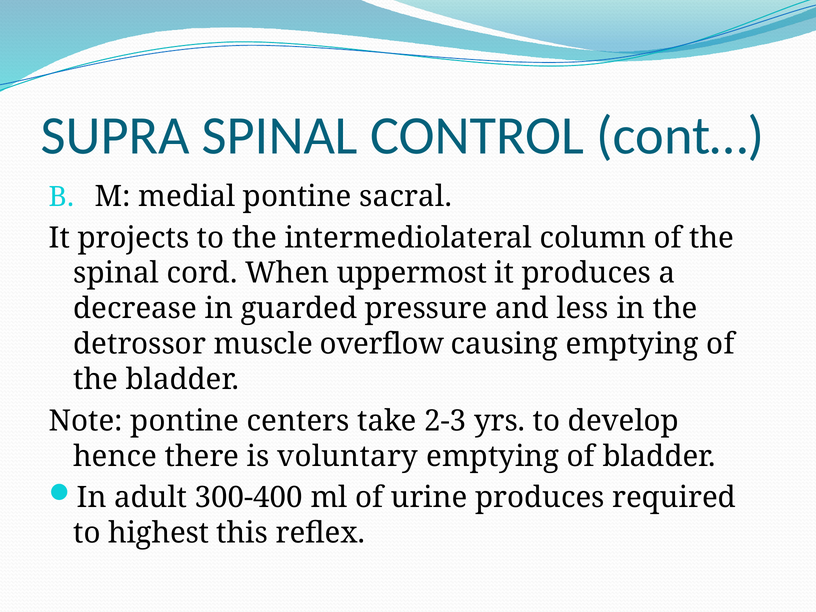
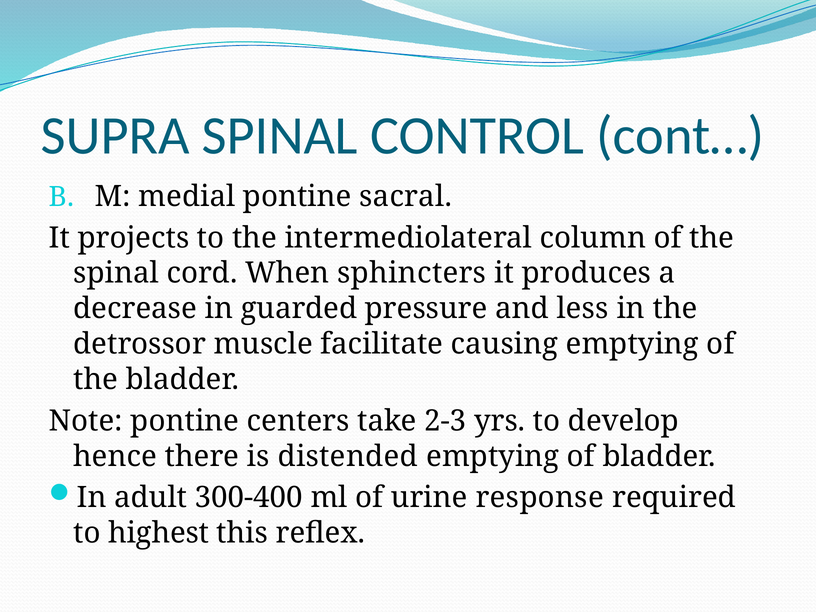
uppermost: uppermost -> sphincters
overflow: overflow -> facilitate
voluntary: voluntary -> distended
urine produces: produces -> response
